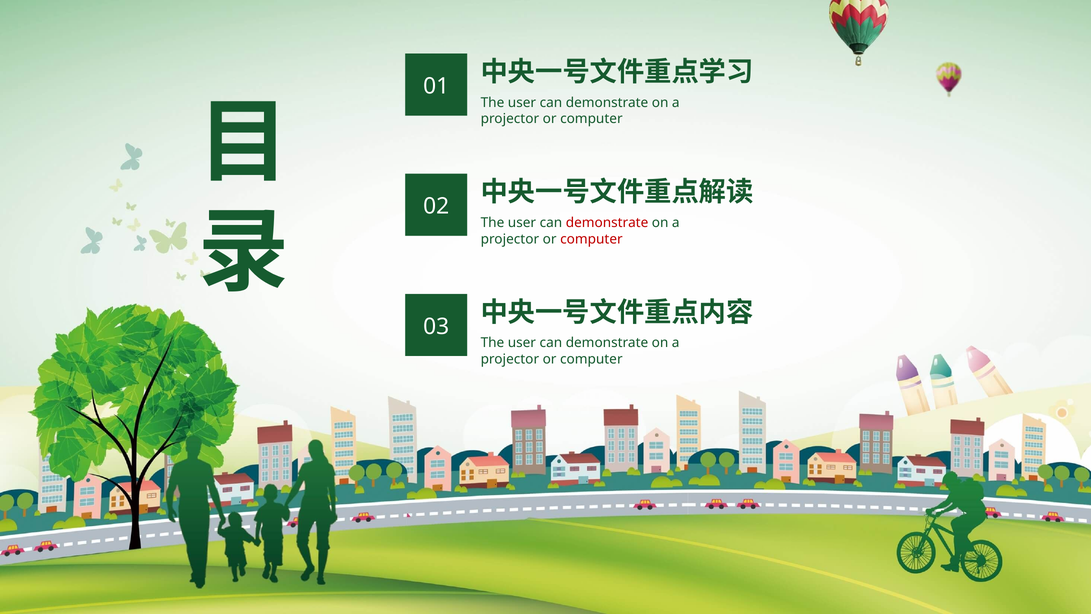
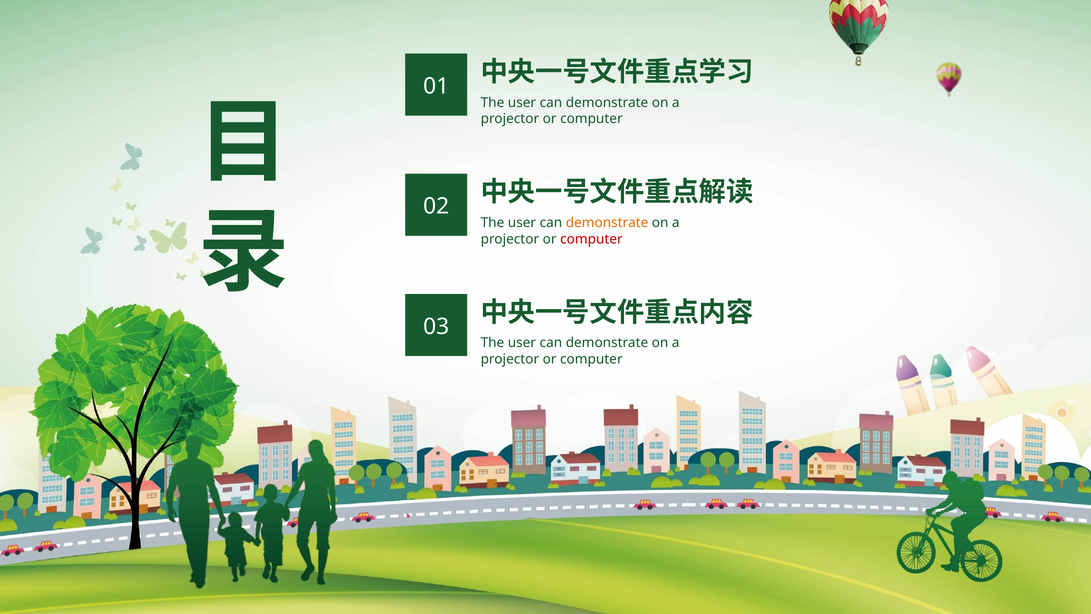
demonstrate at (607, 223) colour: red -> orange
